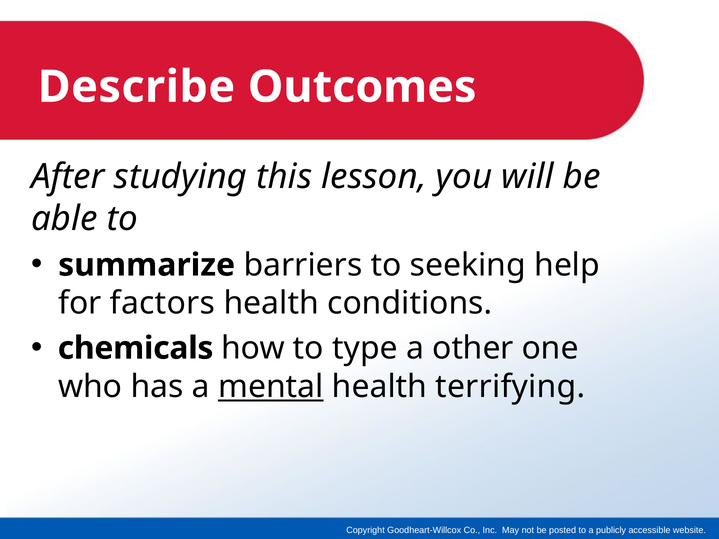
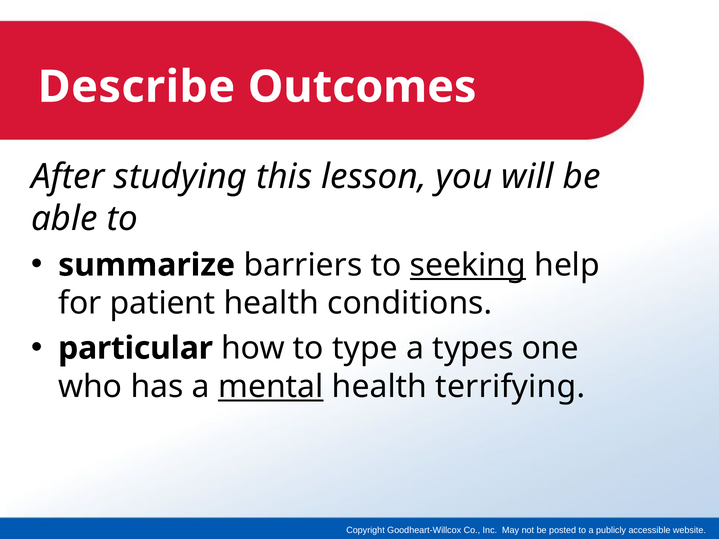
seeking underline: none -> present
factors: factors -> patient
chemicals: chemicals -> particular
other: other -> types
